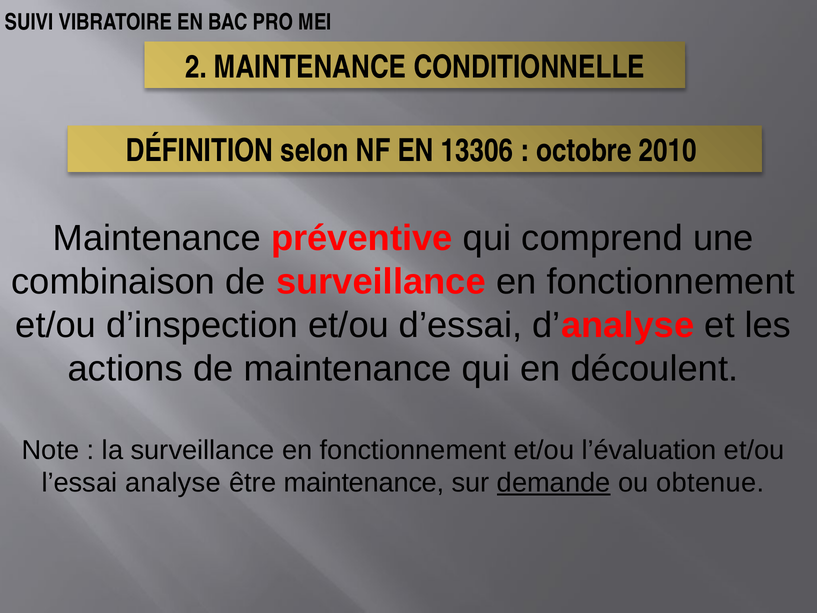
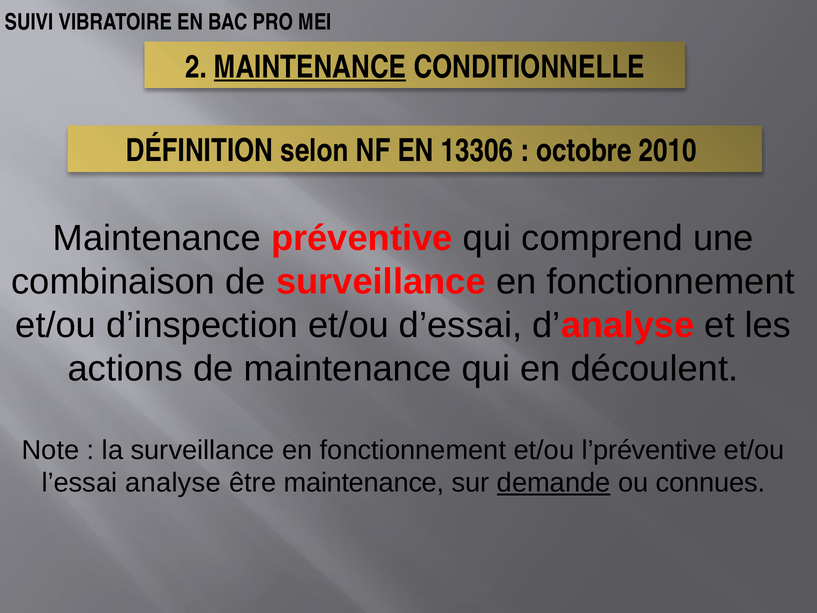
MAINTENANCE at (310, 67) underline: none -> present
l’évaluation: l’évaluation -> l’préventive
obtenue: obtenue -> connues
